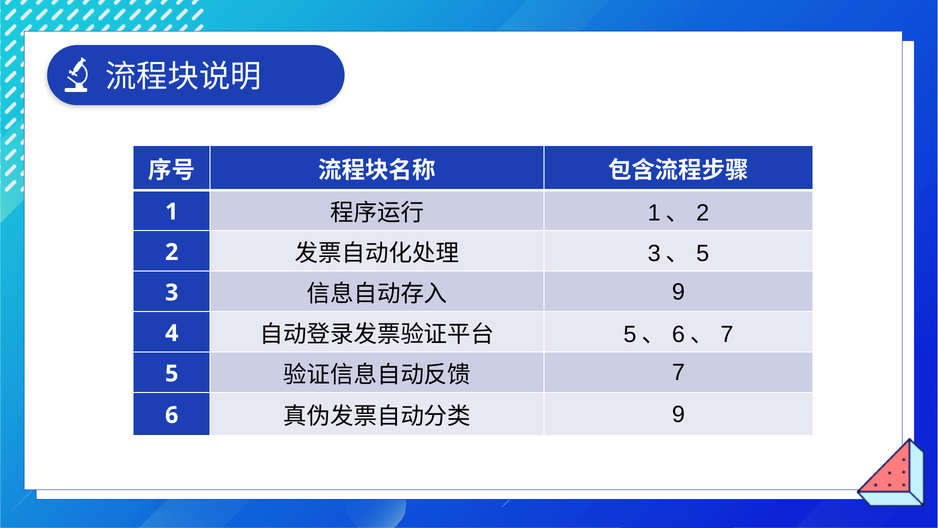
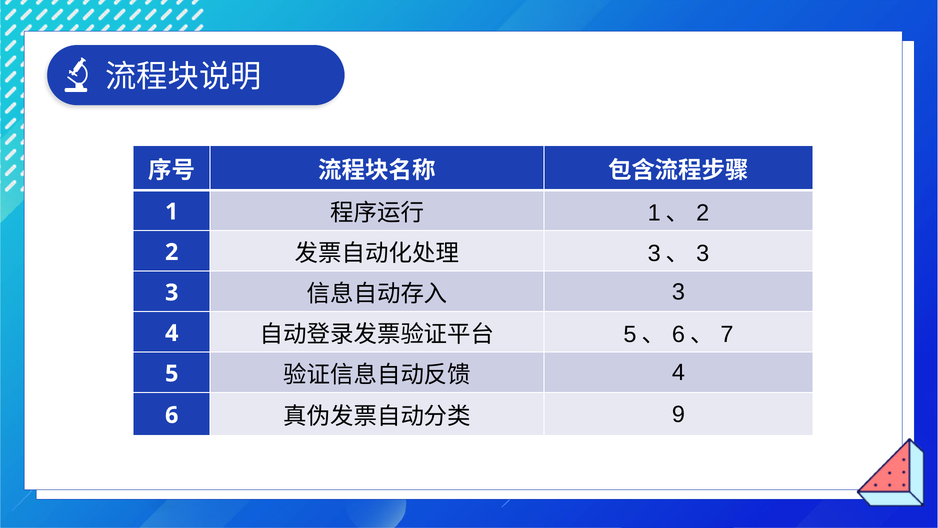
5 at (703, 253): 5 -> 3
9 at (678, 292): 9 -> 3
7 at (678, 372): 7 -> 4
